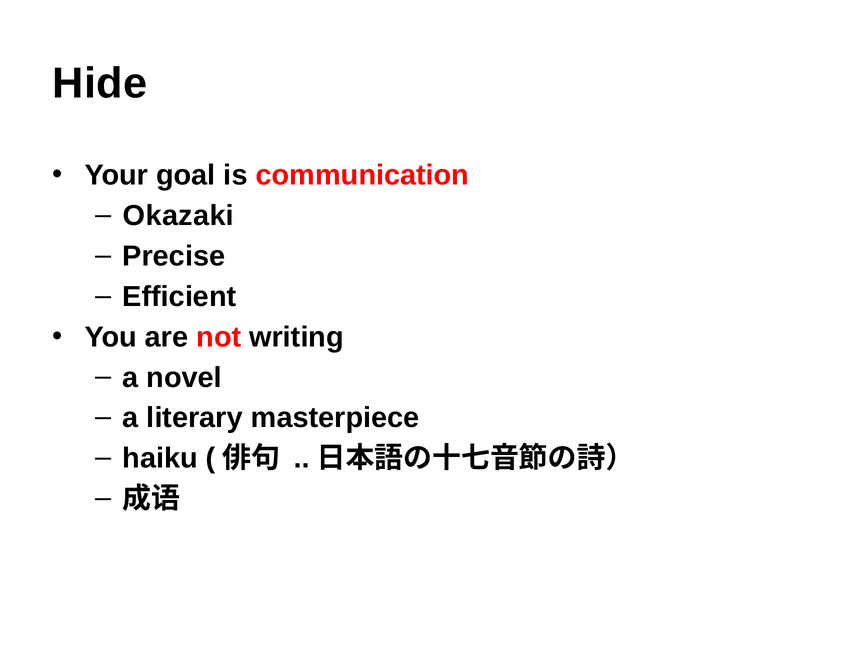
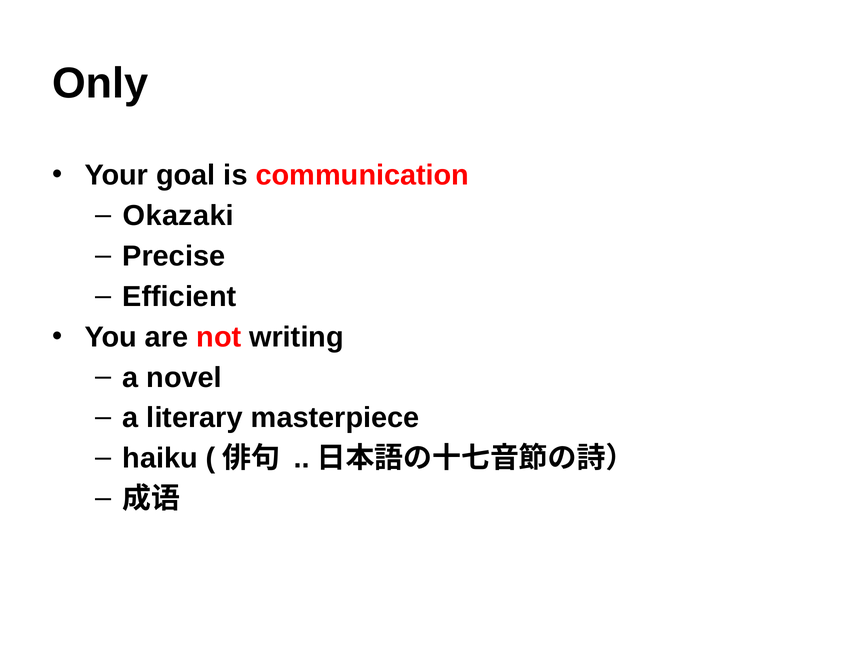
Hide: Hide -> Only
